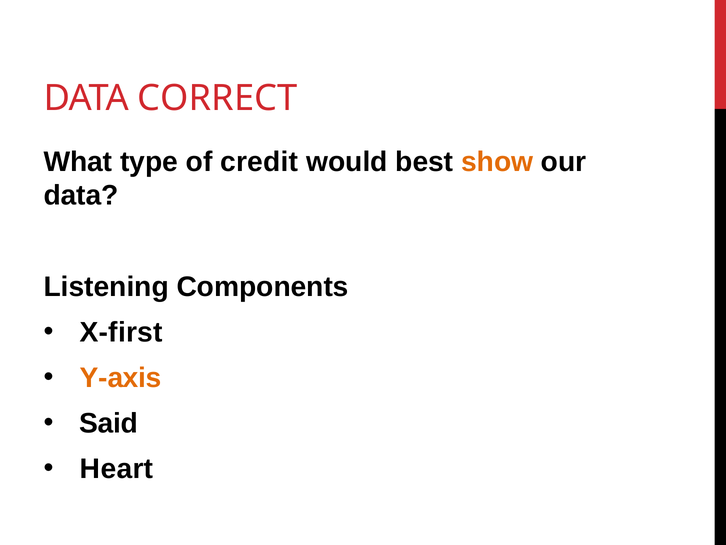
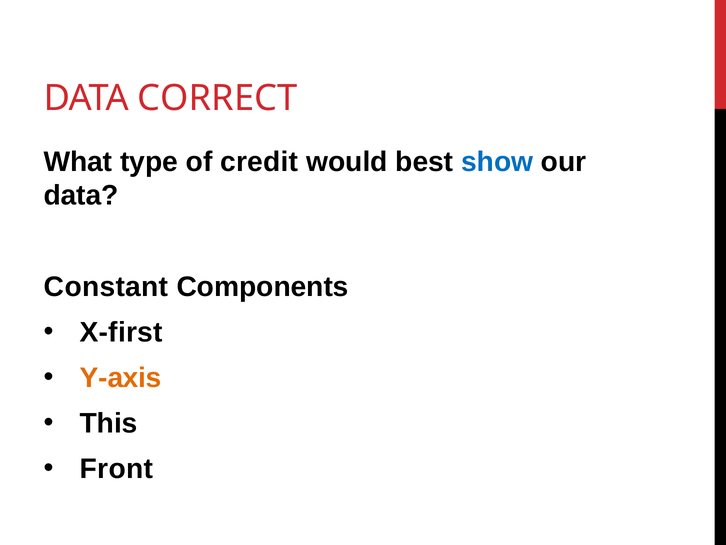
show colour: orange -> blue
Listening: Listening -> Constant
Said: Said -> This
Heart: Heart -> Front
